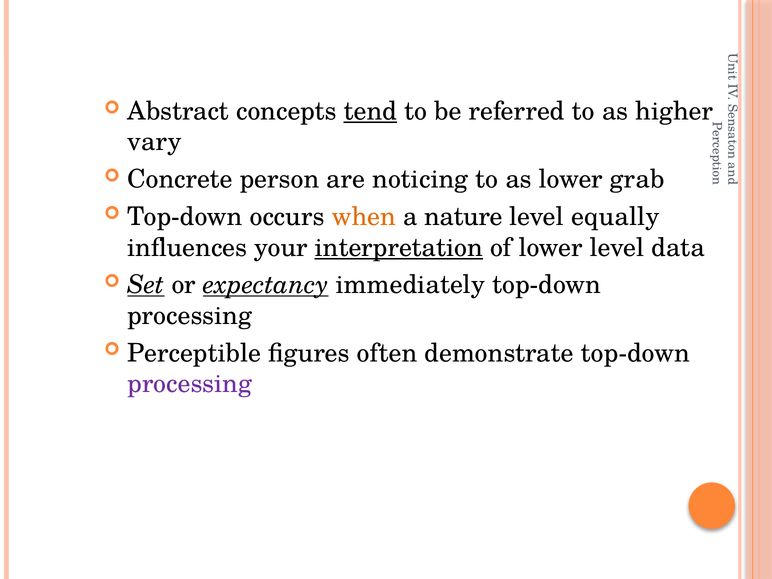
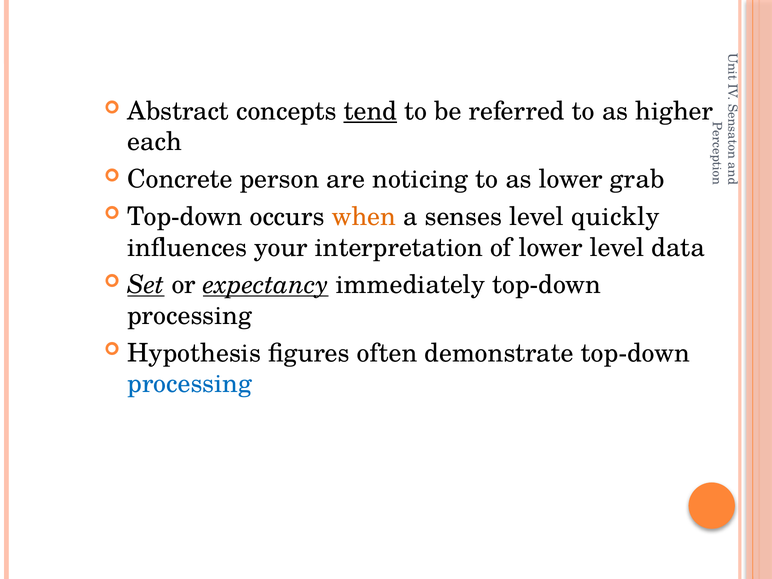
vary: vary -> each
nature: nature -> senses
equally: equally -> quickly
interpretation underline: present -> none
Perceptible: Perceptible -> Hypothesis
processing at (190, 384) colour: purple -> blue
